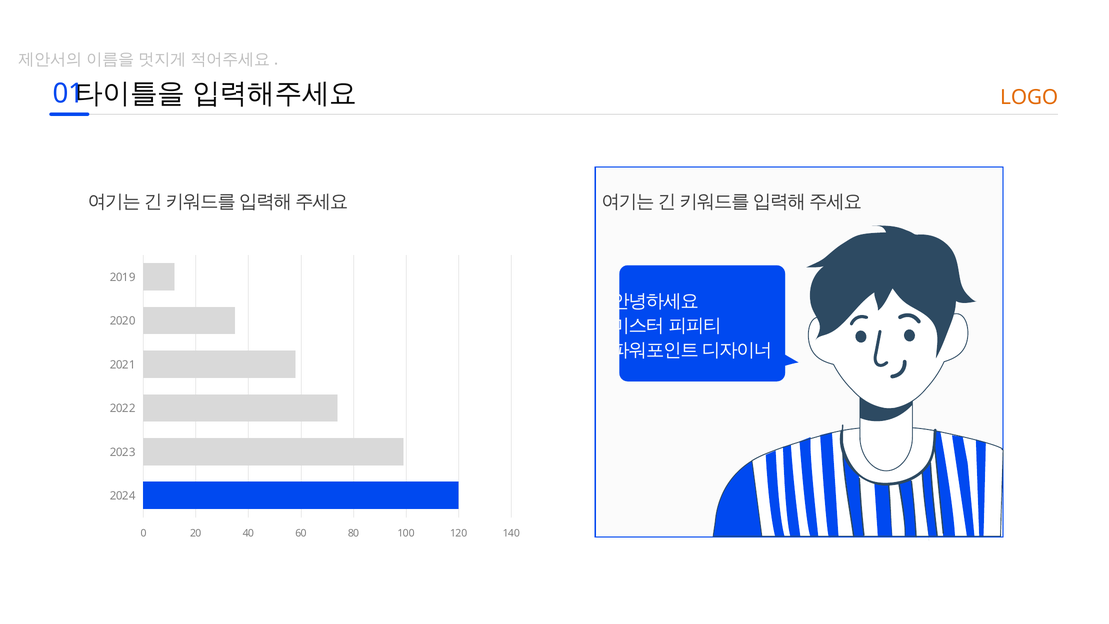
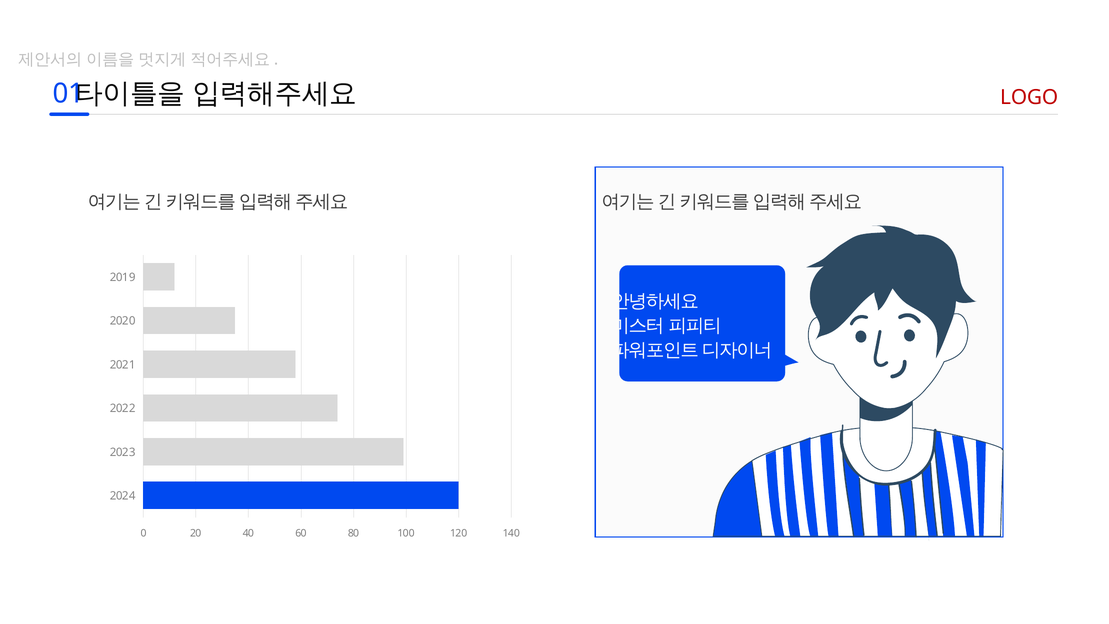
LOGO colour: orange -> red
